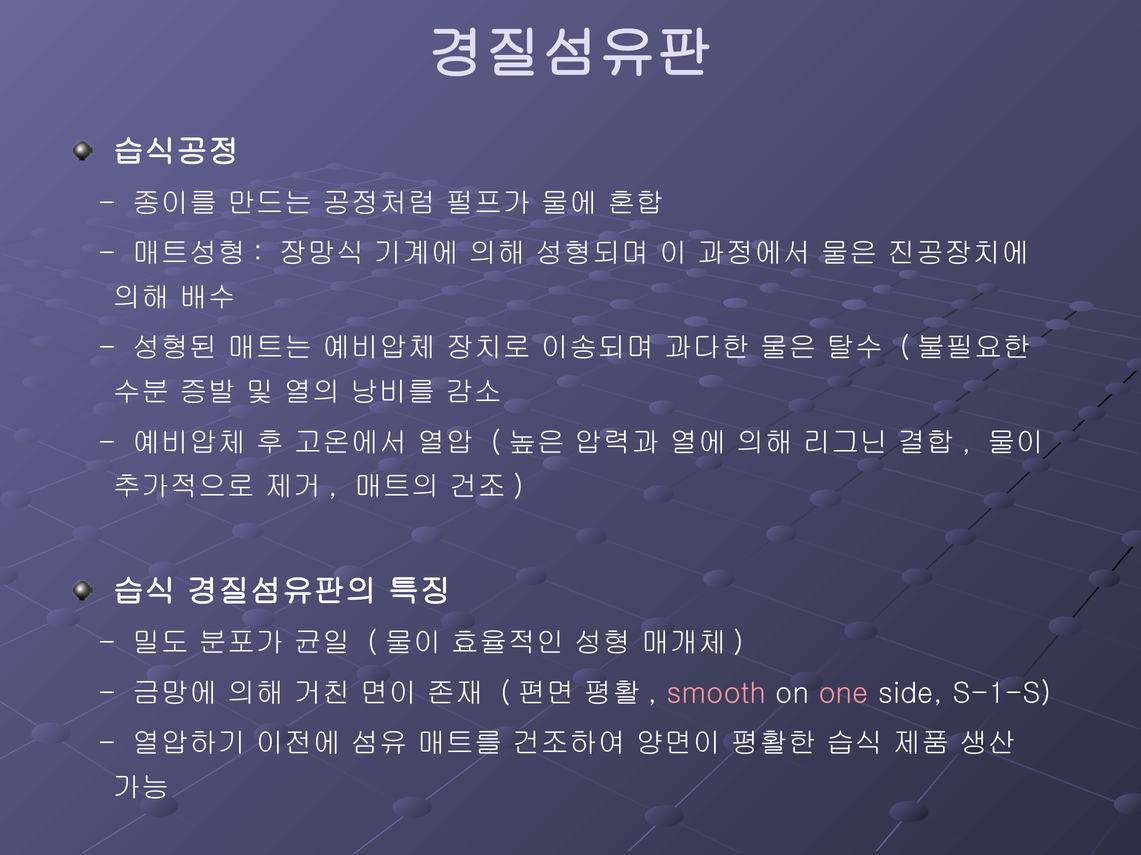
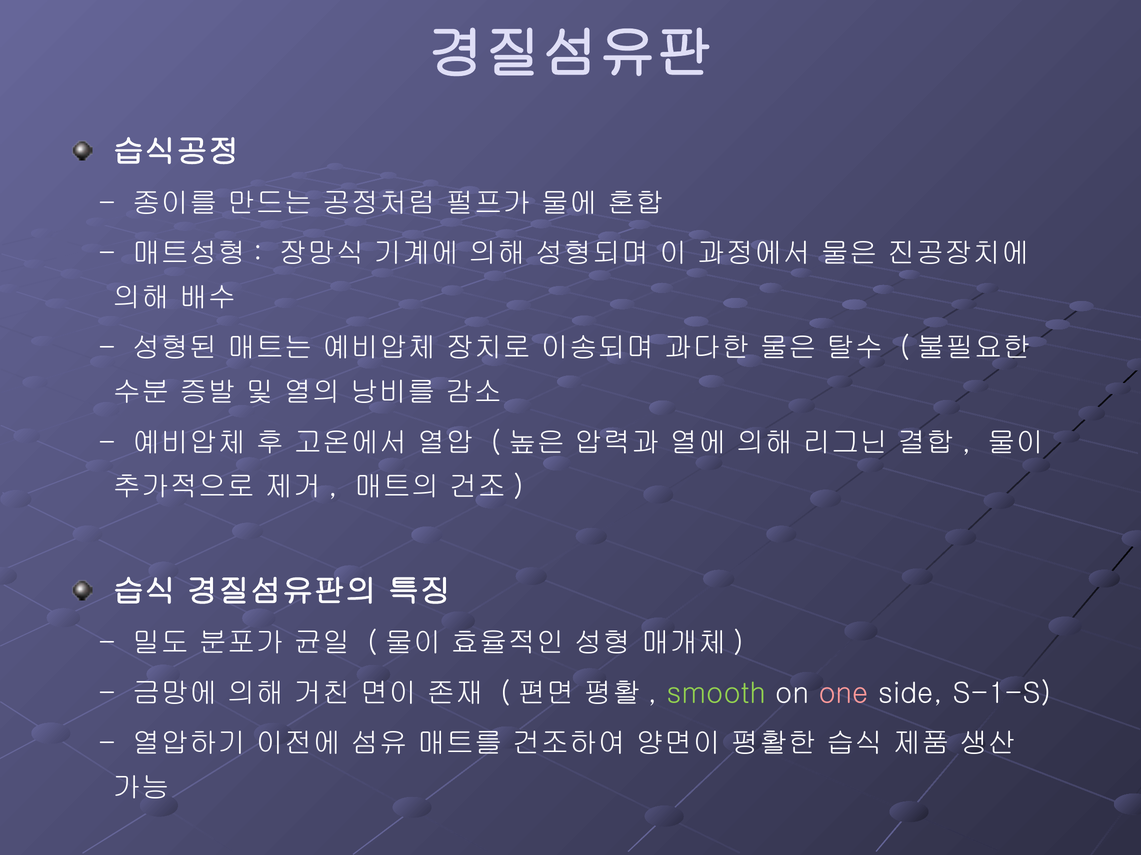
smooth colour: pink -> light green
